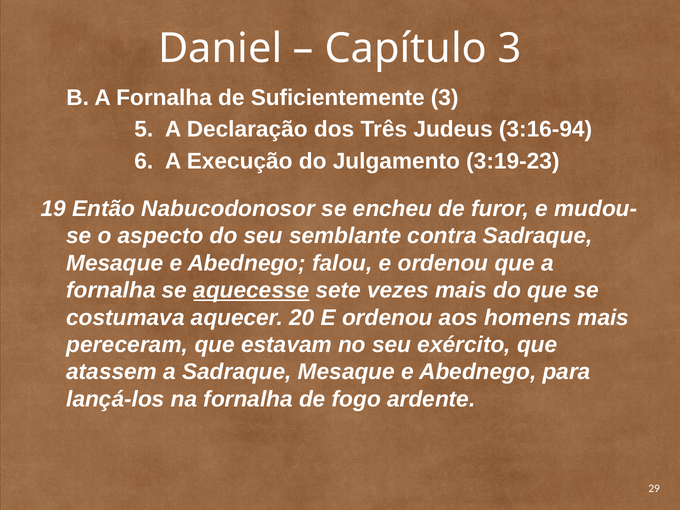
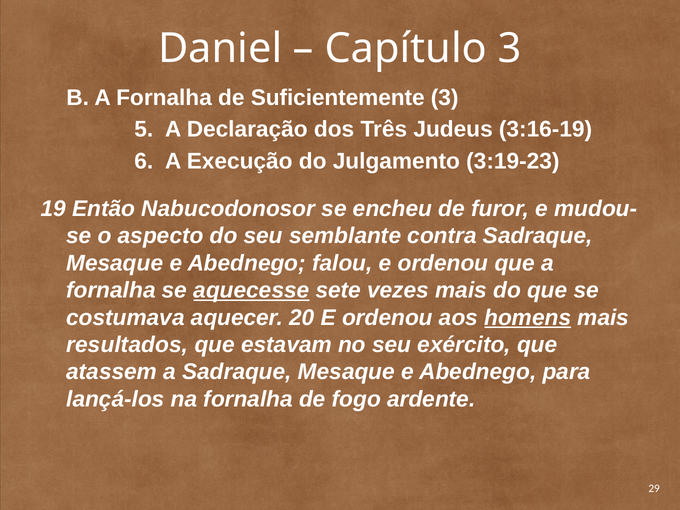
3:16-94: 3:16-94 -> 3:16-19
homens underline: none -> present
pereceram: pereceram -> resultados
